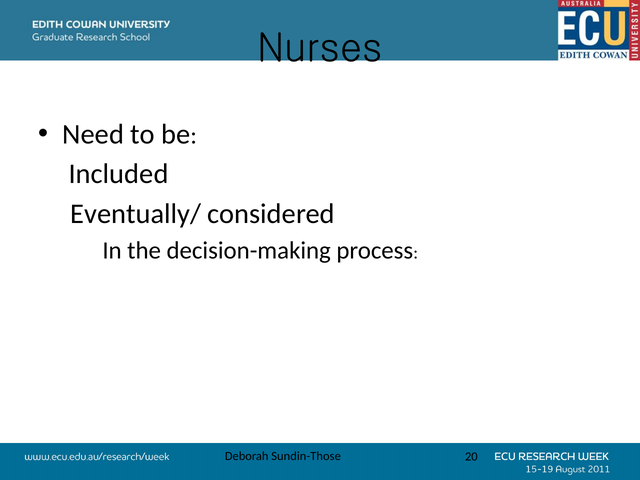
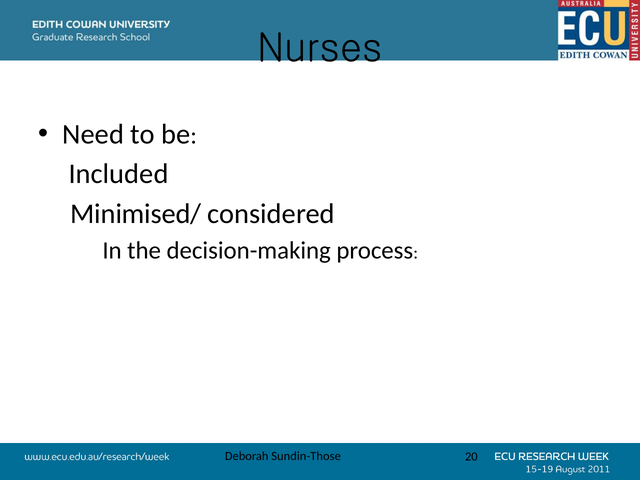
Eventually/: Eventually/ -> Minimised/
